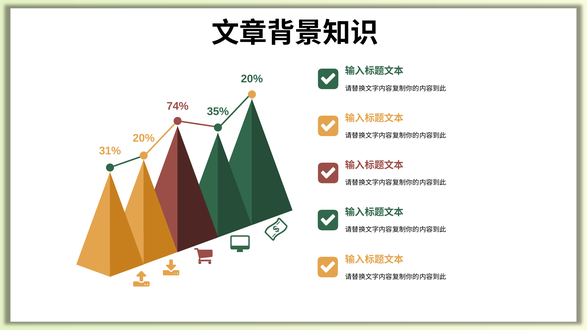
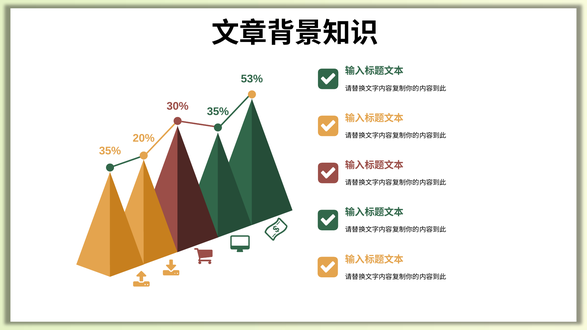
20% at (252, 79): 20% -> 53%
74%: 74% -> 30%
31% at (110, 151): 31% -> 35%
